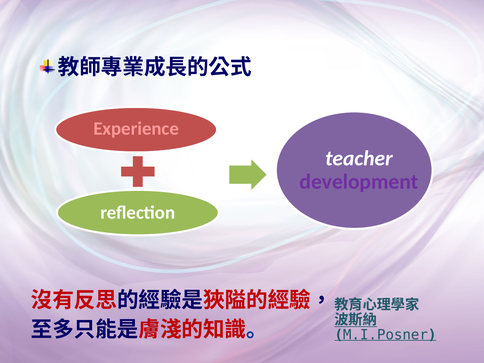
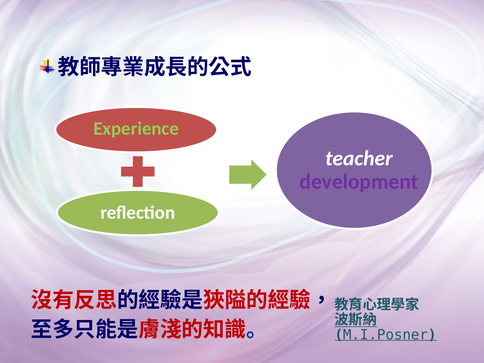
Experience colour: pink -> light green
